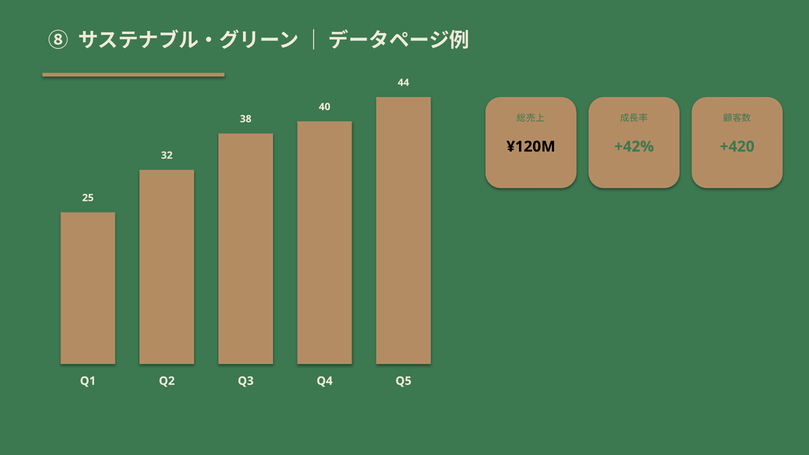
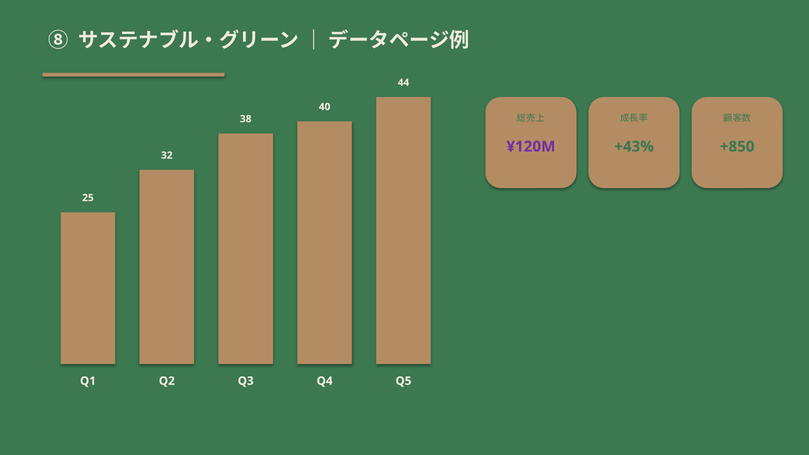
¥120M colour: black -> purple
+42%: +42% -> +43%
+420: +420 -> +850
